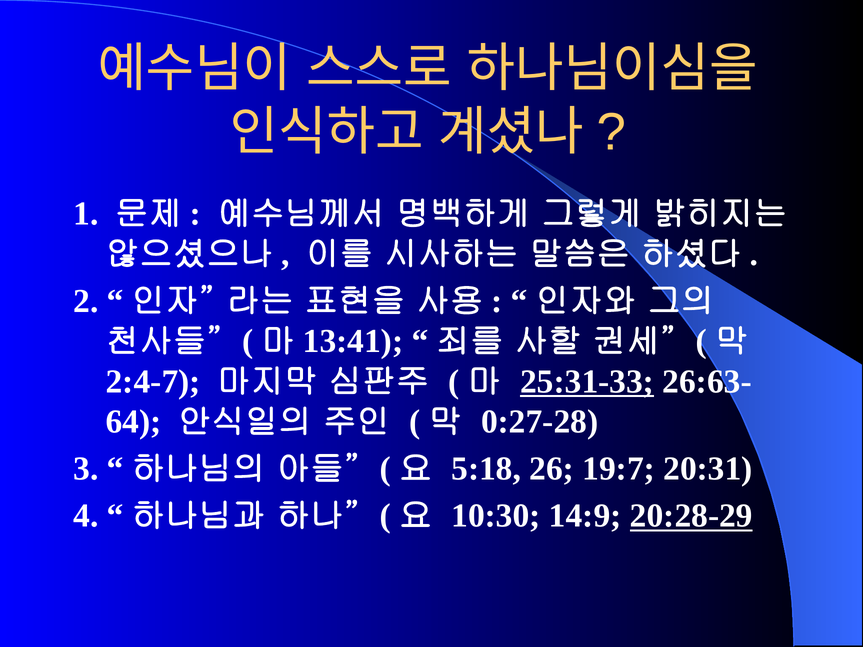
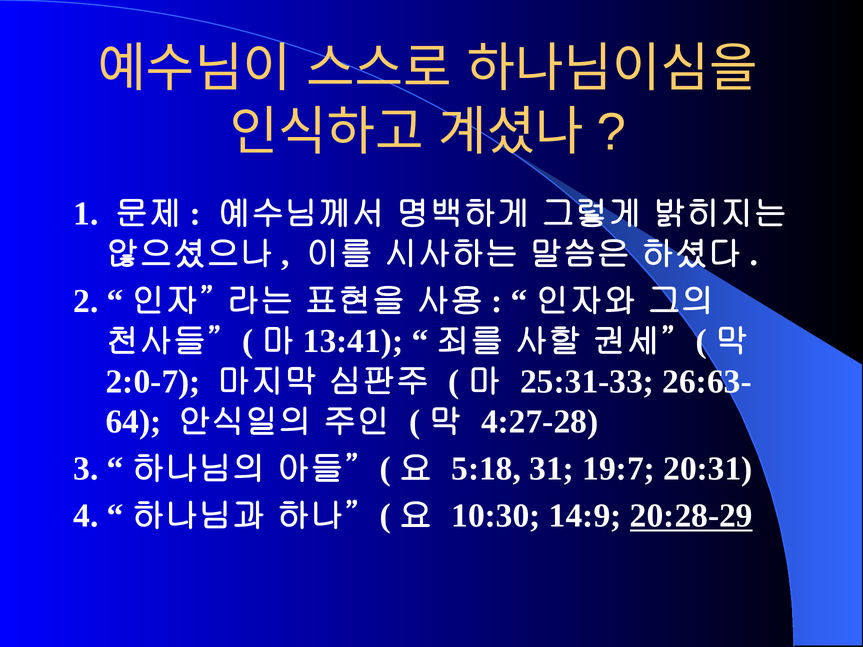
2:4-7: 2:4-7 -> 2:0-7
25:31-33 underline: present -> none
0:27-28: 0:27-28 -> 4:27-28
26: 26 -> 31
